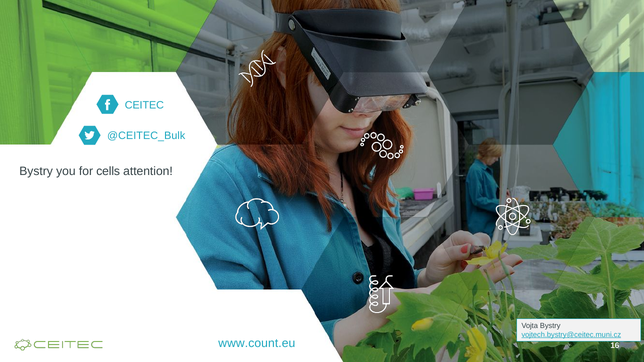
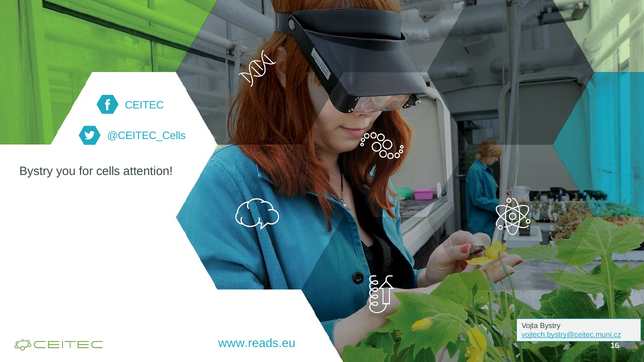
@CEITEC_Bulk: @CEITEC_Bulk -> @CEITEC_Cells
www.count.eu: www.count.eu -> www.reads.eu
